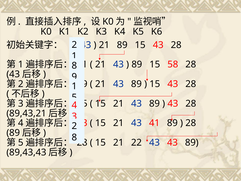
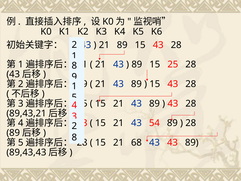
58: 58 -> 25
41: 41 -> 54
22: 22 -> 68
